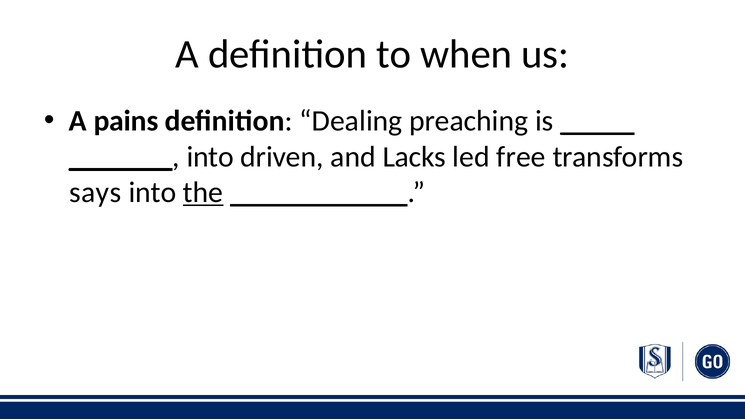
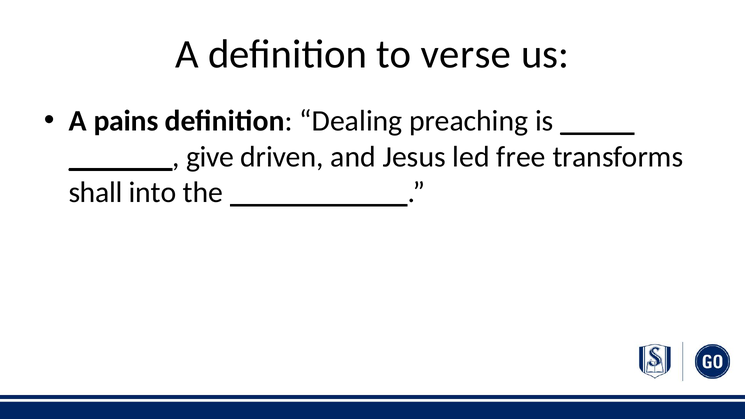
when: when -> verse
into at (210, 157): into -> give
Lacks: Lacks -> Jesus
says: says -> shall
the underline: present -> none
